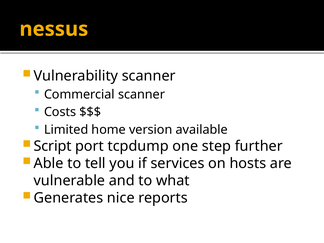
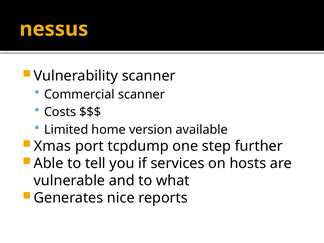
Script: Script -> Xmas
